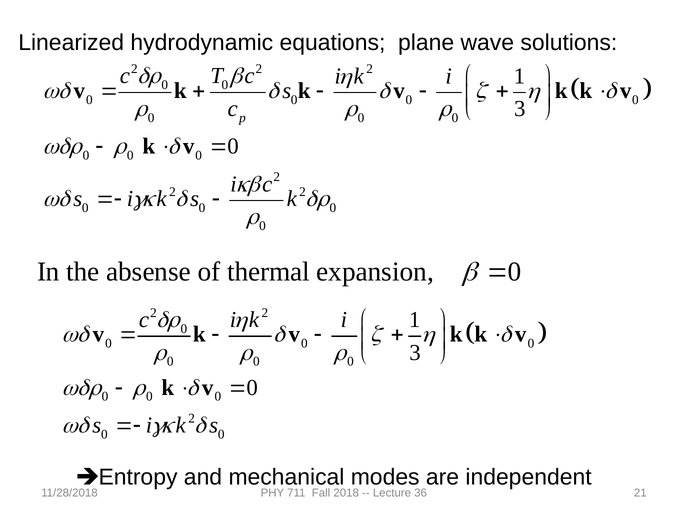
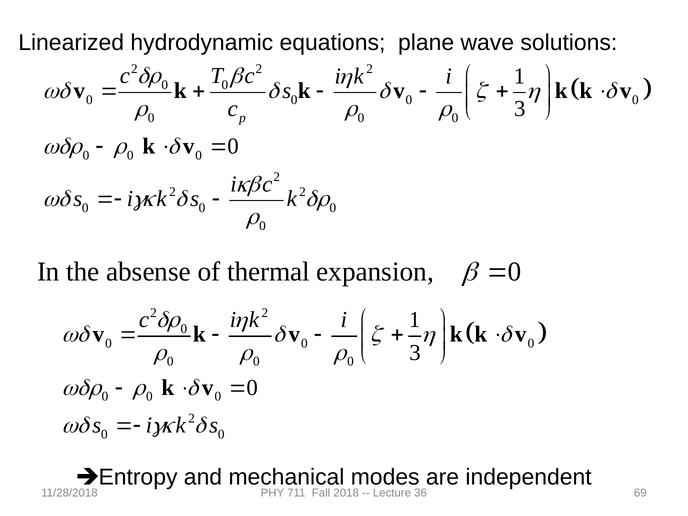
21: 21 -> 69
